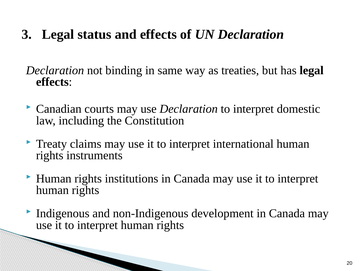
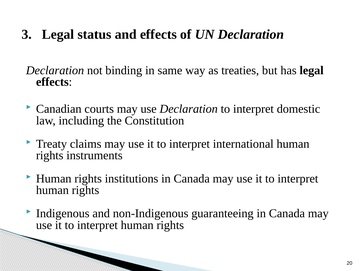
development: development -> guaranteeing
